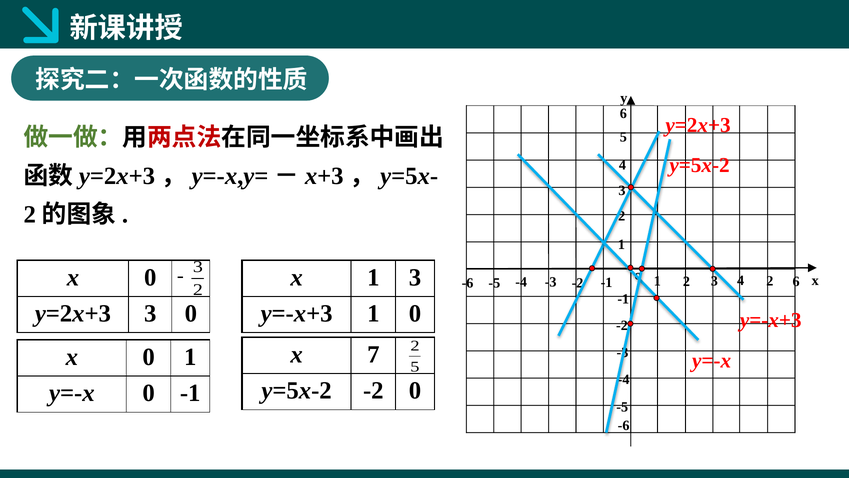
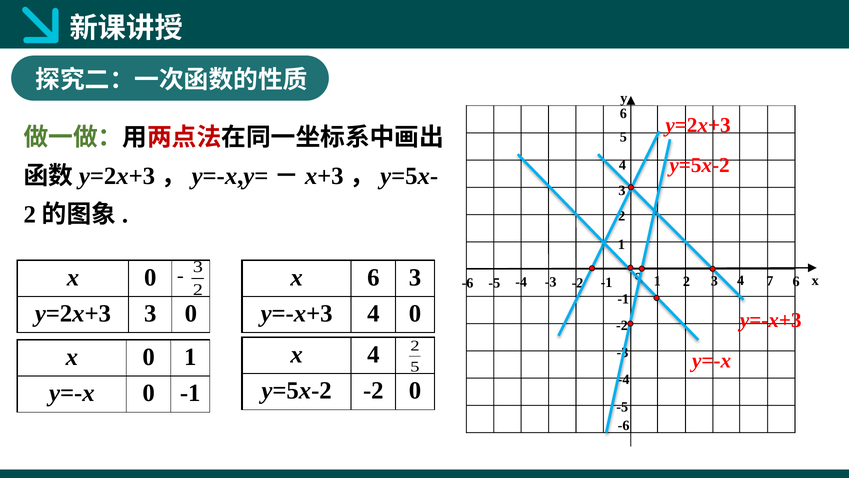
x 1: 1 -> 6
2 at (770, 281): 2 -> 7
y=-x+3 1: 1 -> 4
x 7: 7 -> 4
